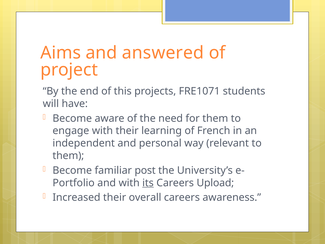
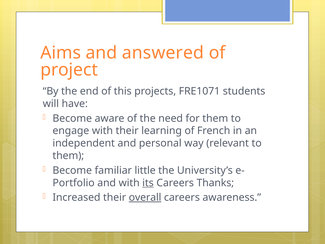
post: post -> little
Upload: Upload -> Thanks
overall underline: none -> present
